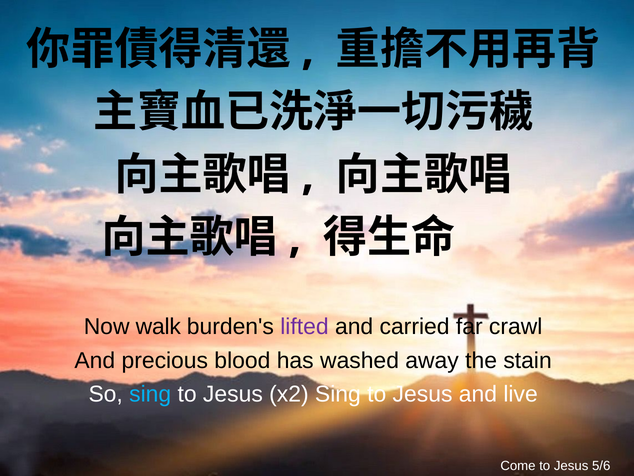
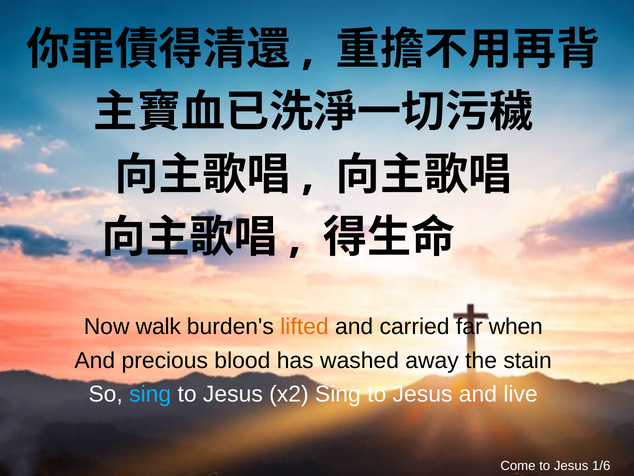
lifted colour: purple -> orange
crawl: crawl -> when
5/6: 5/6 -> 1/6
